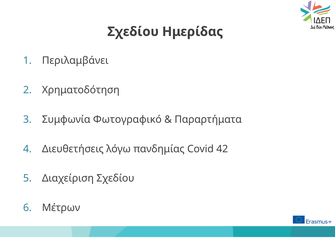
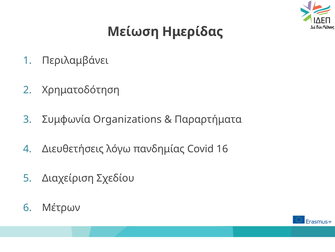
Σχεδίου at (133, 32): Σχεδίου -> Μείωση
Φωτογραφικό: Φωτογραφικό -> Organizations
42: 42 -> 16
